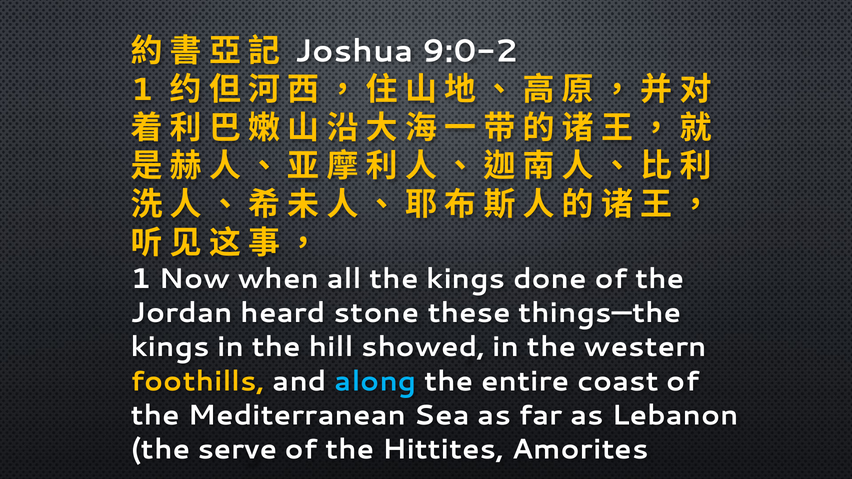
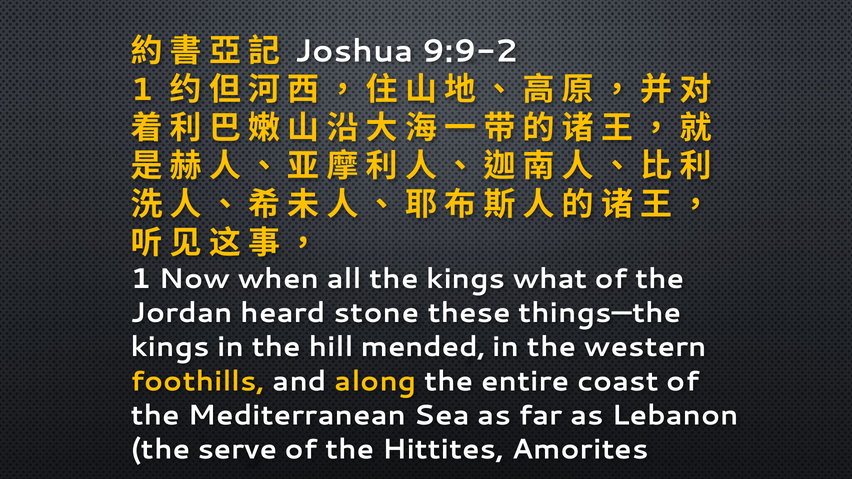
9:0-2: 9:0-2 -> 9:9-2
done: done -> what
showed: showed -> mended
along colour: light blue -> yellow
